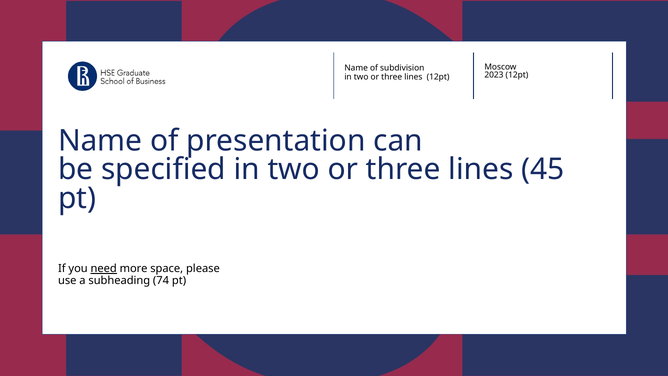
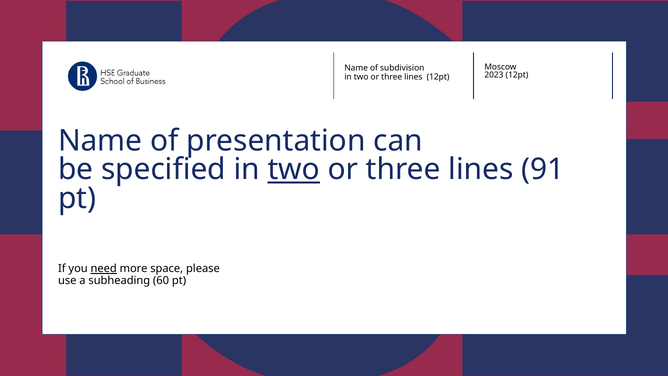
two at (294, 169) underline: none -> present
45: 45 -> 91
74: 74 -> 60
